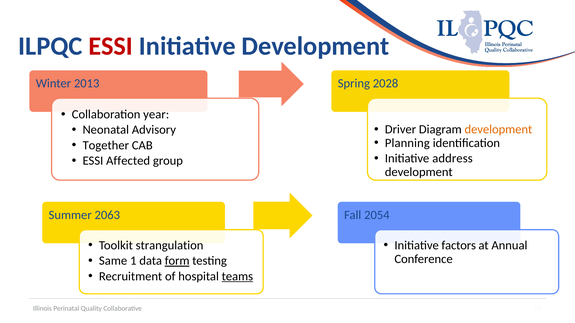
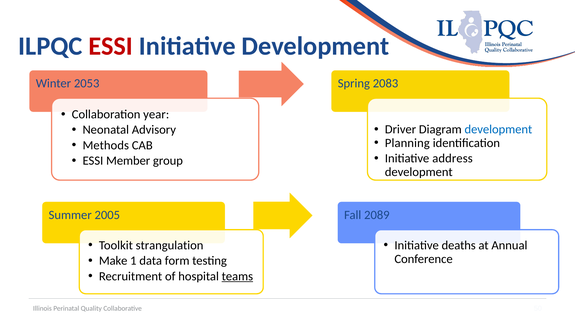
2013: 2013 -> 2053
2028: 2028 -> 2083
development at (498, 130) colour: orange -> blue
Together: Together -> Methods
Affected: Affected -> Member
2063: 2063 -> 2005
2054: 2054 -> 2089
factors: factors -> deaths
Same: Same -> Make
form underline: present -> none
